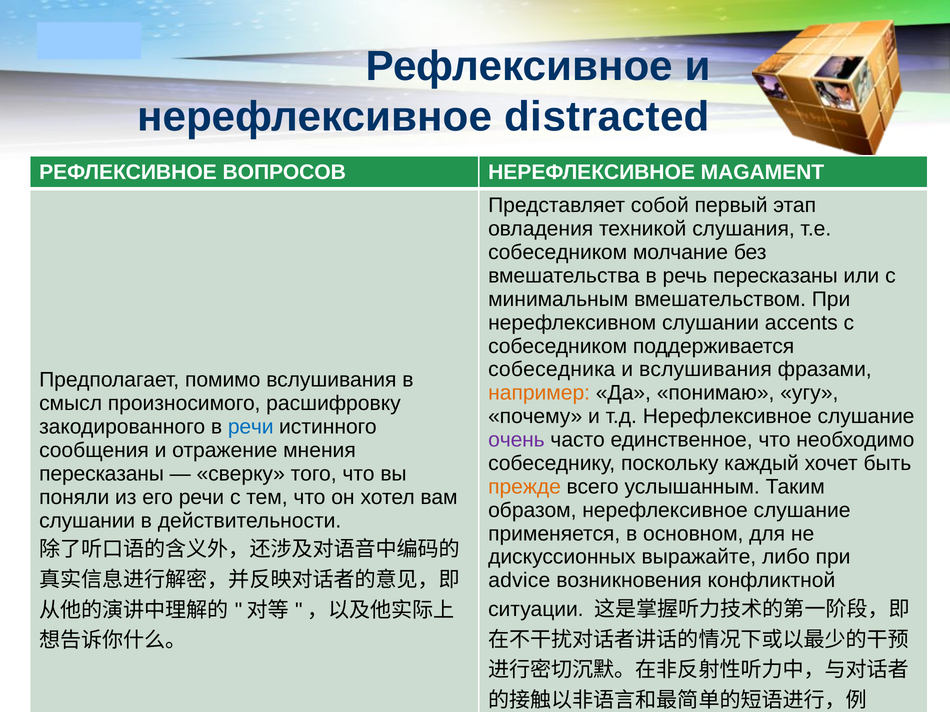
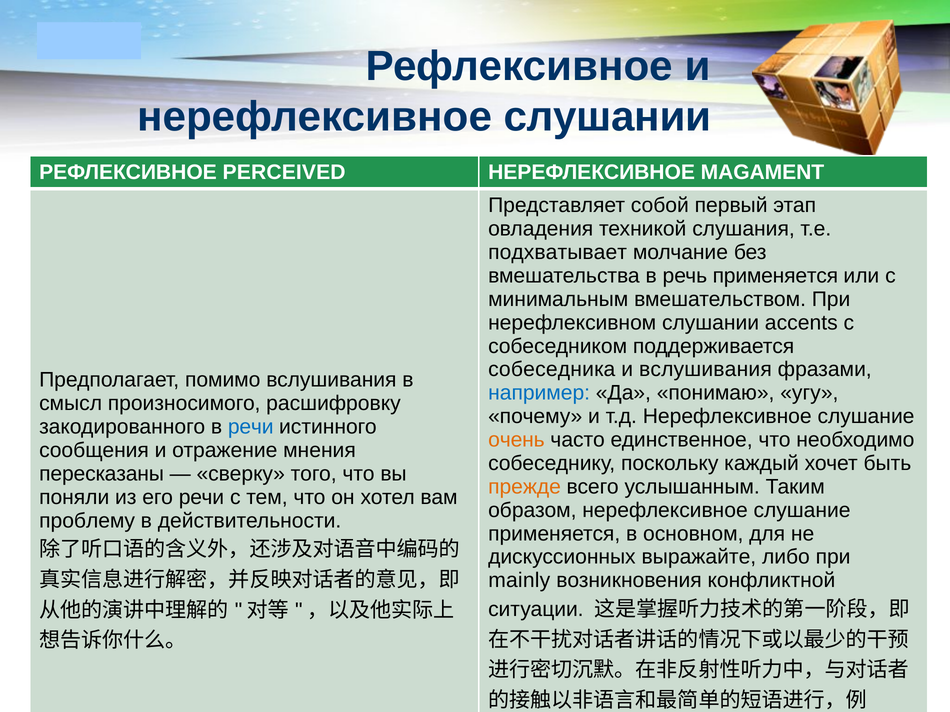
нерефлексивное distracted: distracted -> слушании
ВОПРОСОВ: ВОПРОСОВ -> PERCEIVED
собеседником at (558, 253): собеседником -> подхватывает
речь пересказаны: пересказаны -> применяется
например colour: orange -> blue
очень colour: purple -> orange
слушании at (87, 521): слушании -> проблему
advice: advice -> mainly
